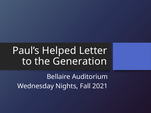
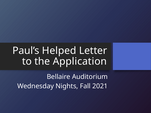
Generation: Generation -> Application
